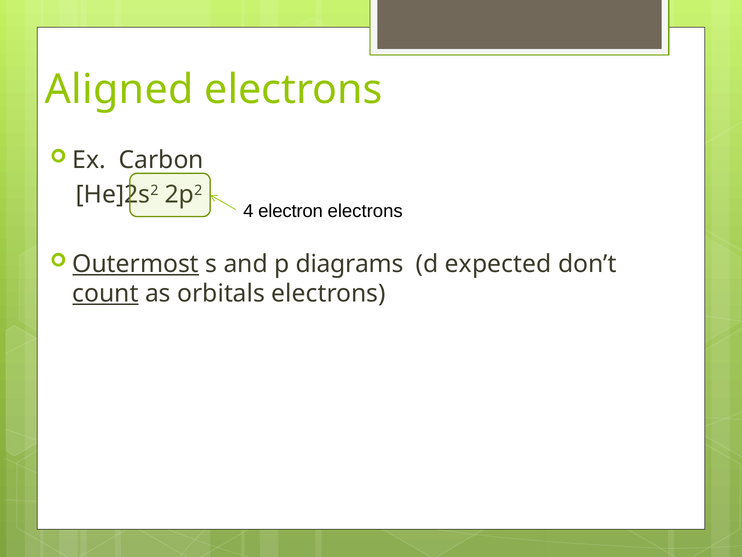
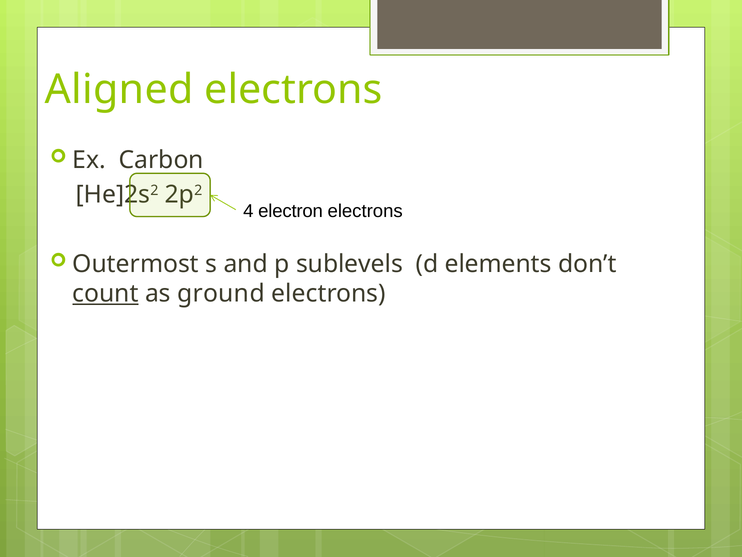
Outermost underline: present -> none
diagrams: diagrams -> sublevels
expected: expected -> elements
orbitals: orbitals -> ground
